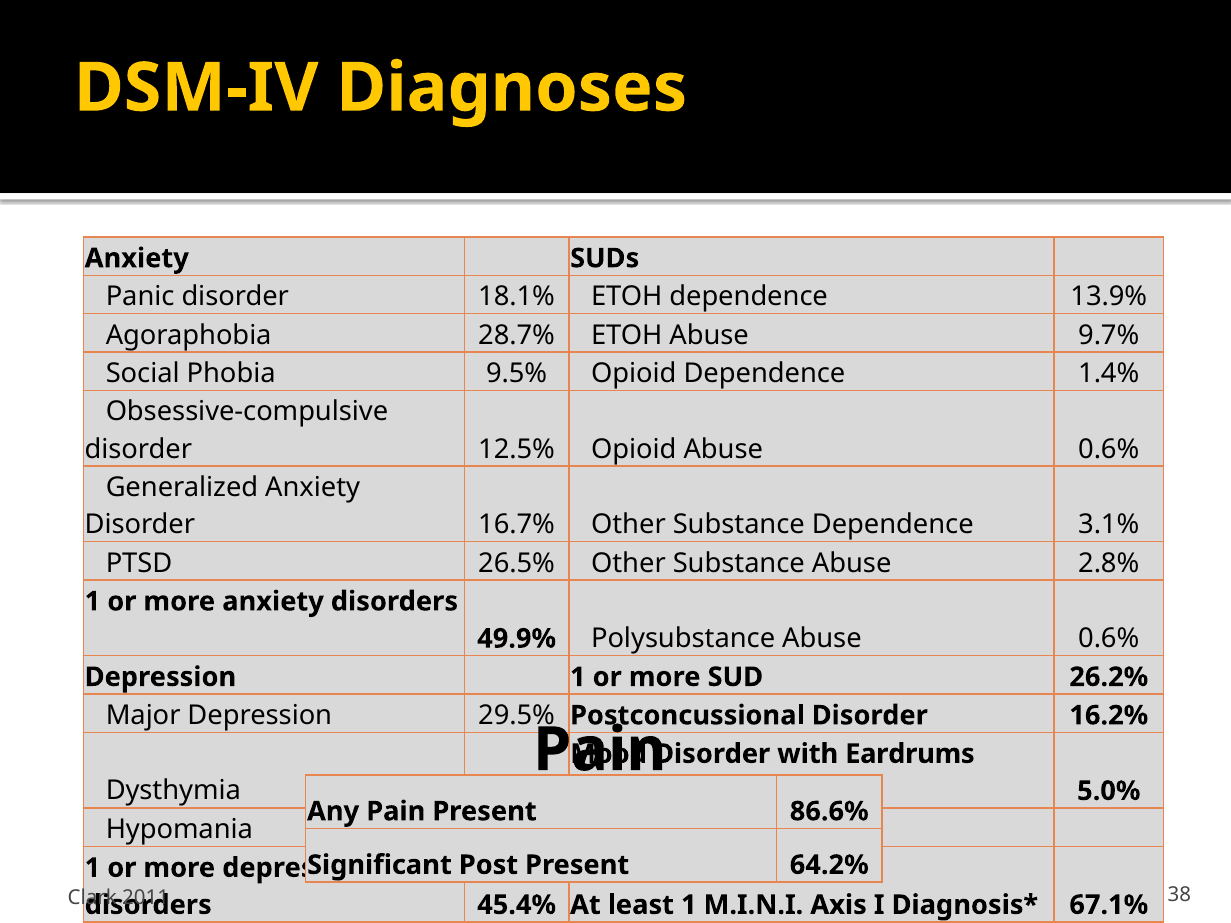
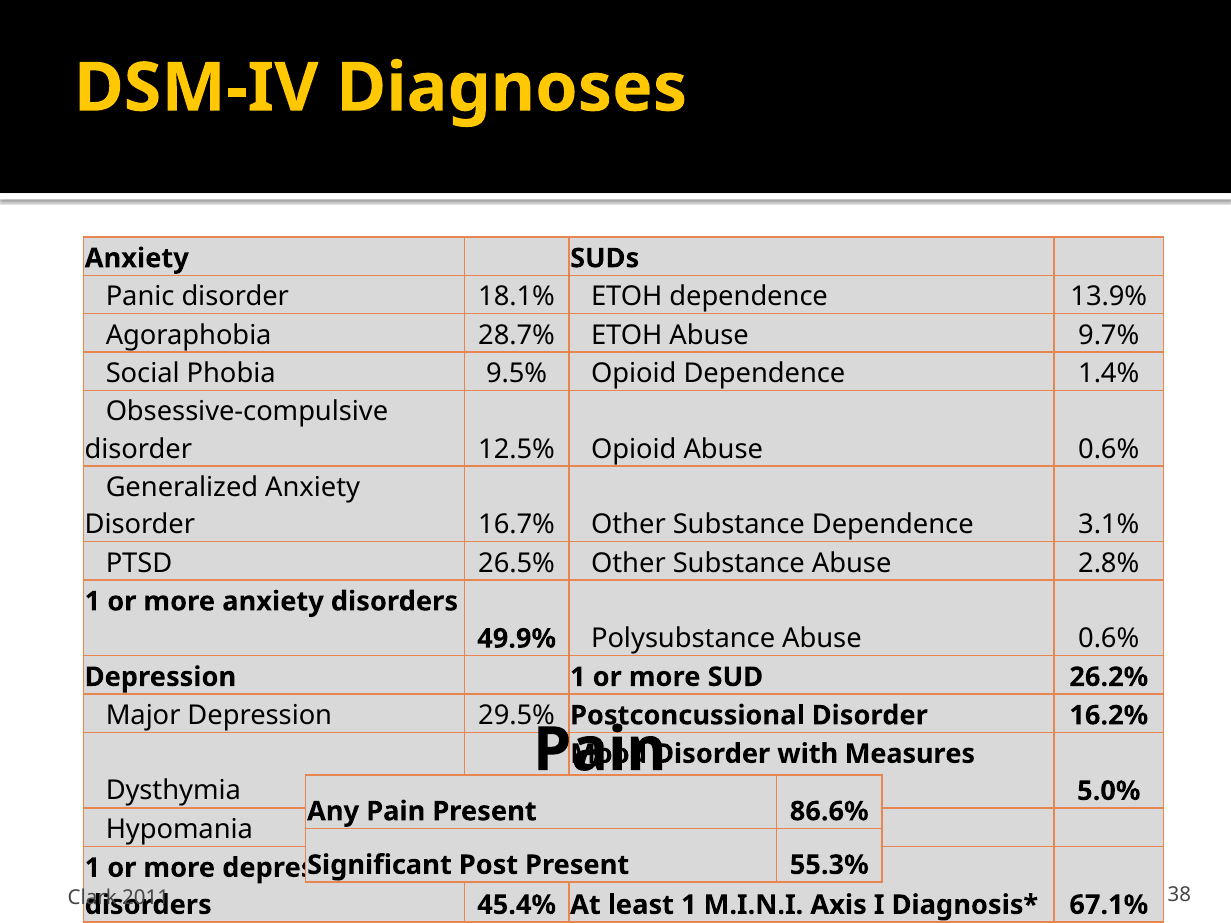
Eardrums: Eardrums -> Measures
64.2%: 64.2% -> 55.3%
